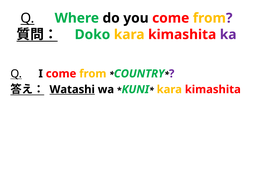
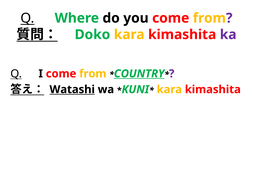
COUNTRY underline: none -> present
